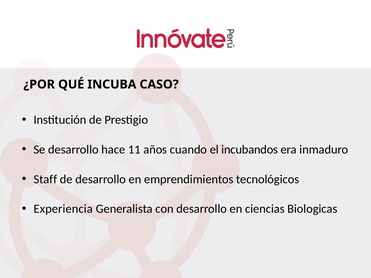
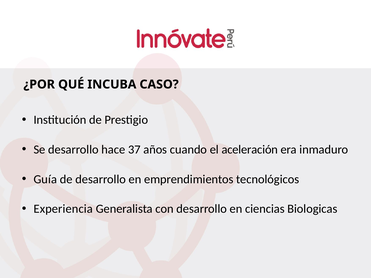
11: 11 -> 37
incubandos: incubandos -> aceleración
Staff: Staff -> Guía
